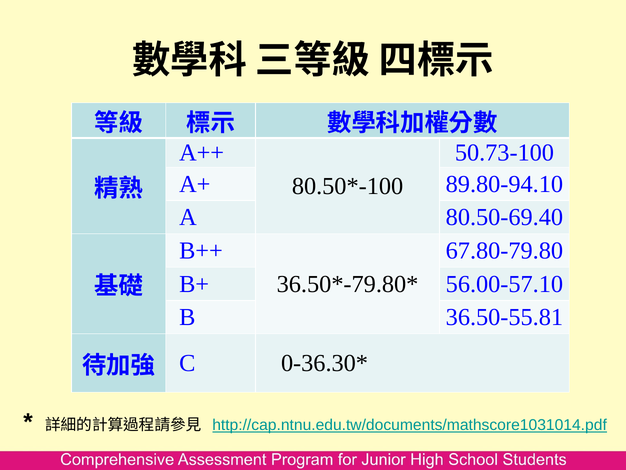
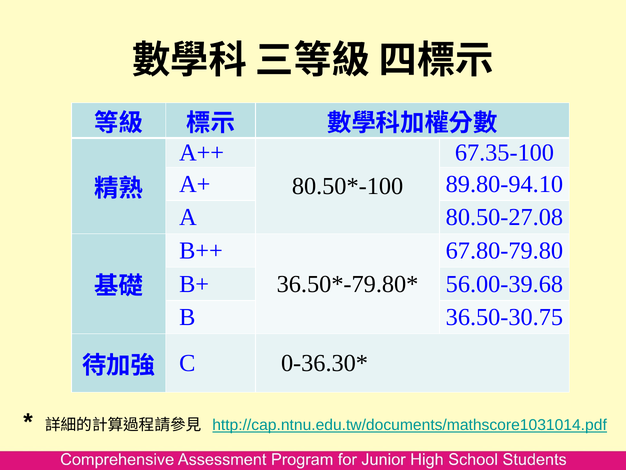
50.73-100: 50.73-100 -> 67.35-100
80.50-69.40: 80.50-69.40 -> 80.50-27.08
56.00-57.10: 56.00-57.10 -> 56.00-39.68
36.50-55.81: 36.50-55.81 -> 36.50-30.75
